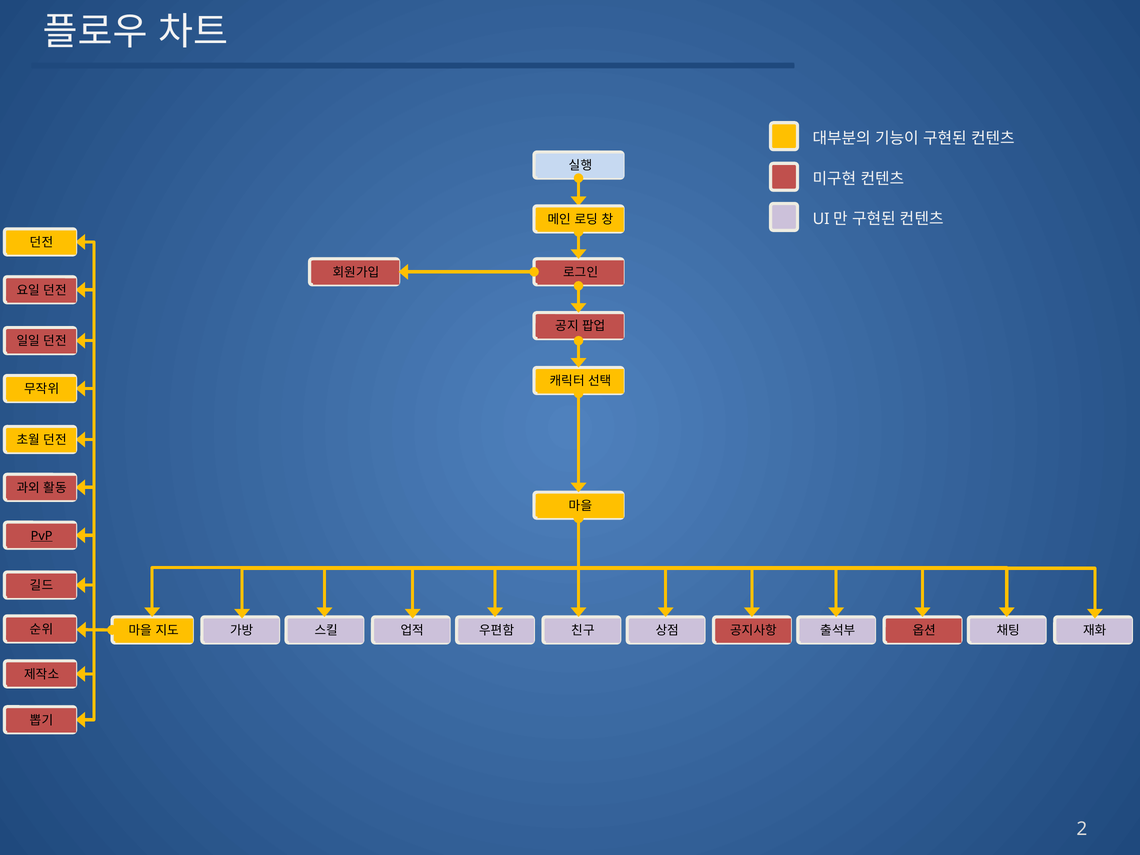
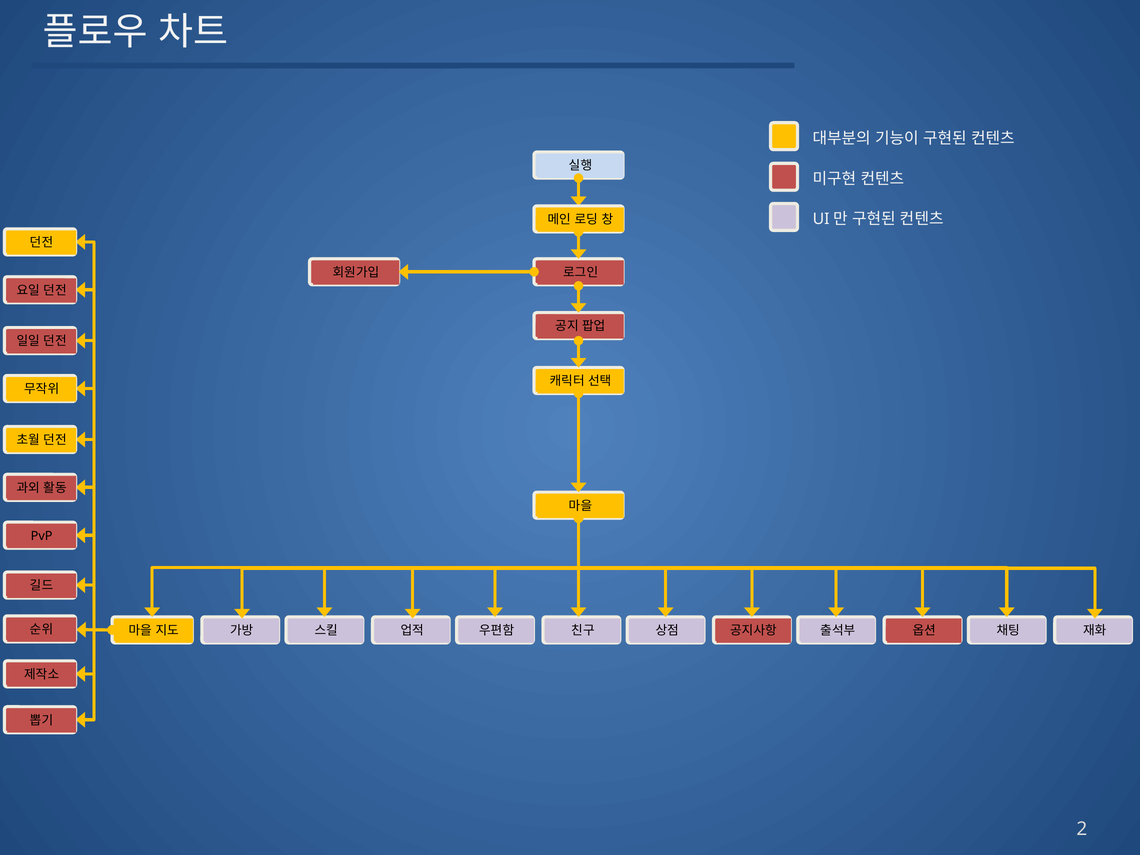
PvP underline: present -> none
